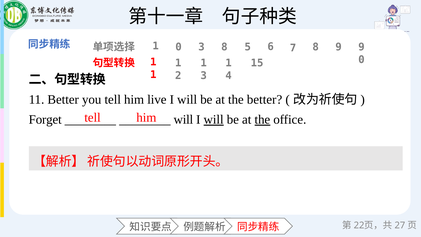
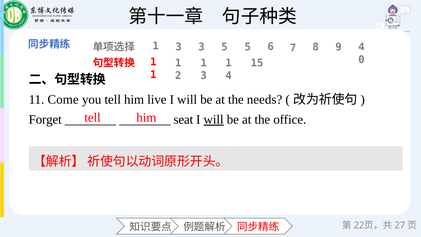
0 at (179, 47): 0 -> 3
3 8: 8 -> 5
9 9: 9 -> 4
11 Better: Better -> Come
the better: better -> needs
will at (183, 120): will -> seat
the at (262, 120) underline: present -> none
